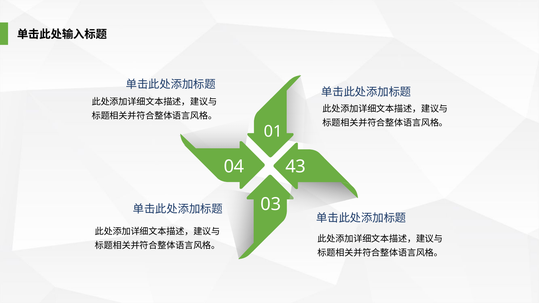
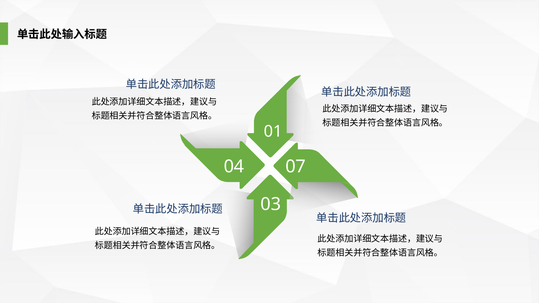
43: 43 -> 07
